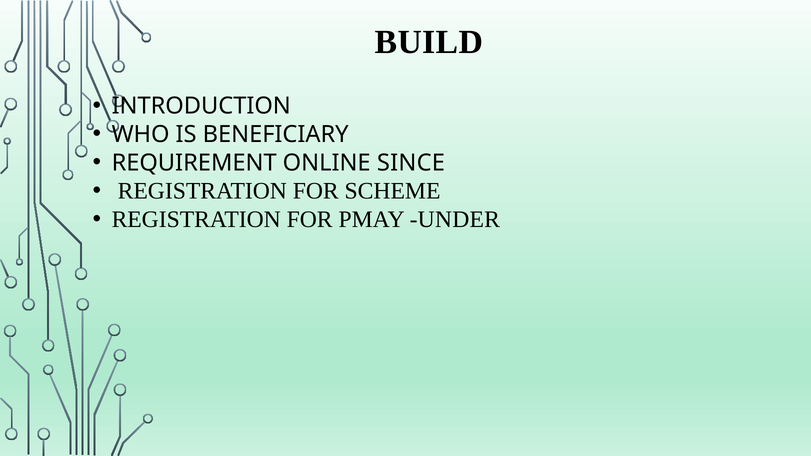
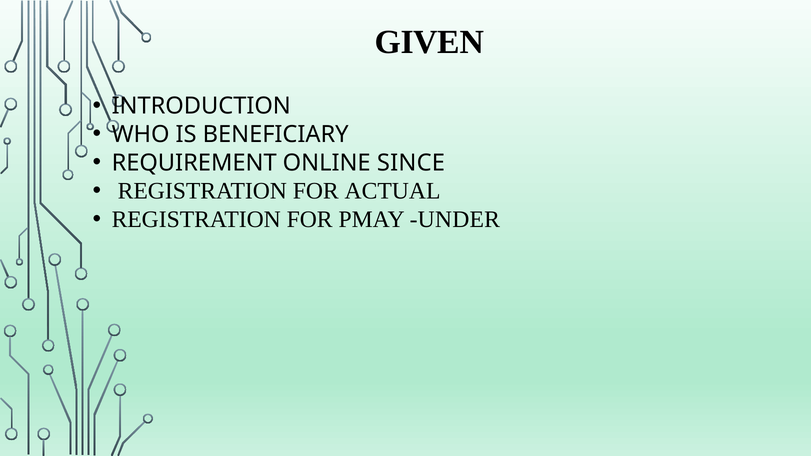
BUILD: BUILD -> GIVEN
SCHEME: SCHEME -> ACTUAL
